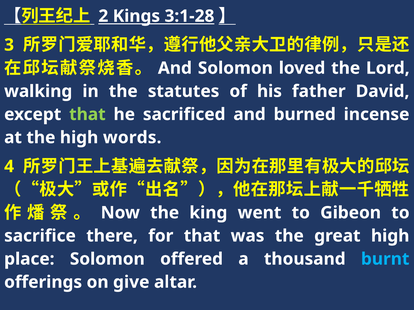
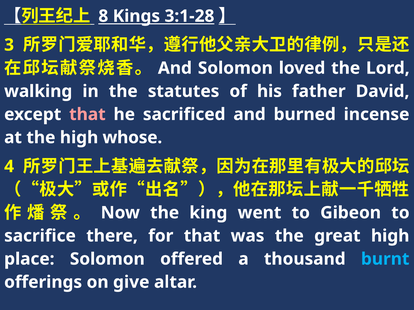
2: 2 -> 8
that at (87, 115) colour: light green -> pink
words: words -> whose
